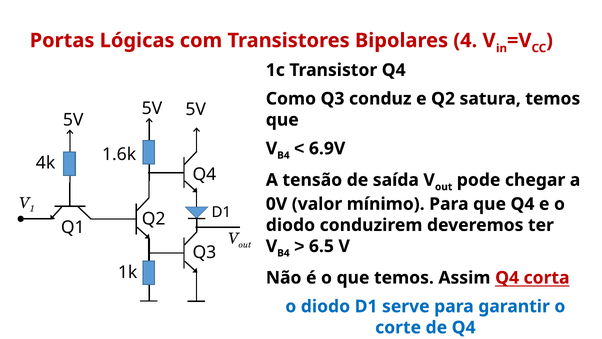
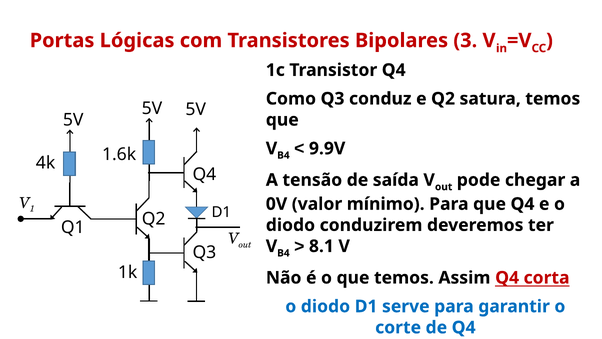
4: 4 -> 3
6.9V: 6.9V -> 9.9V
6.5: 6.5 -> 8.1
